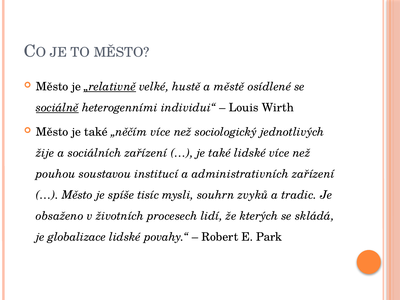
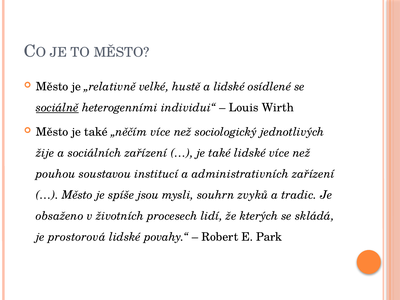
„relativně underline: present -> none
a městě: městě -> lidské
tisíc: tisíc -> jsou
globalizace: globalizace -> prostorová
